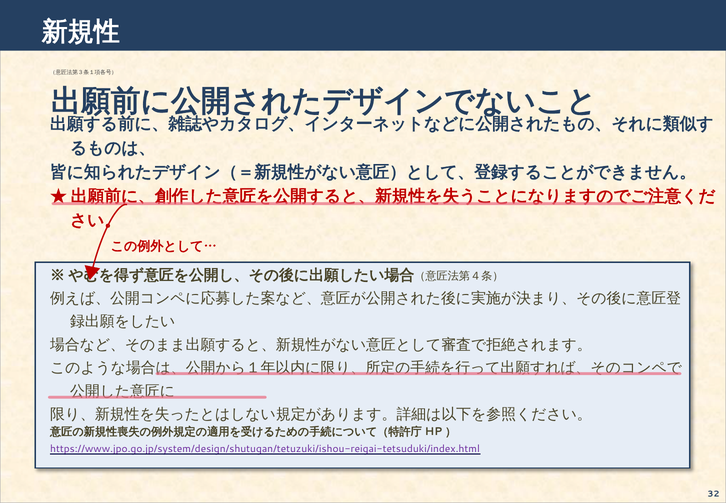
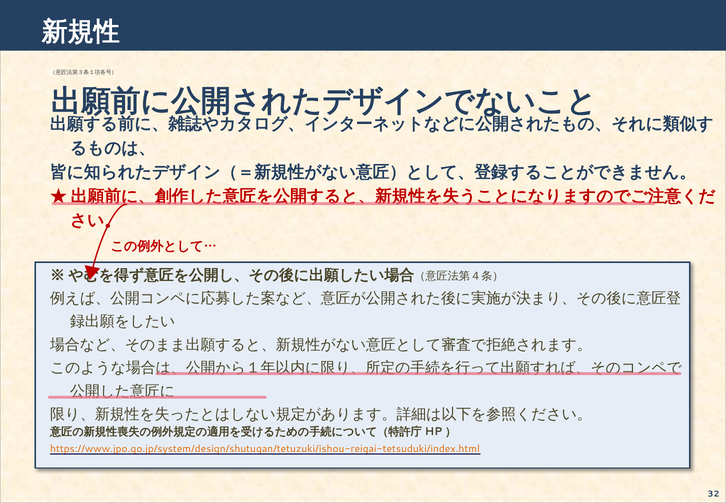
https://www.jpo.go.jp/system/design/shutugan/tetuzuki/ishou-reigai-tetsuduki/index.html colour: purple -> orange
